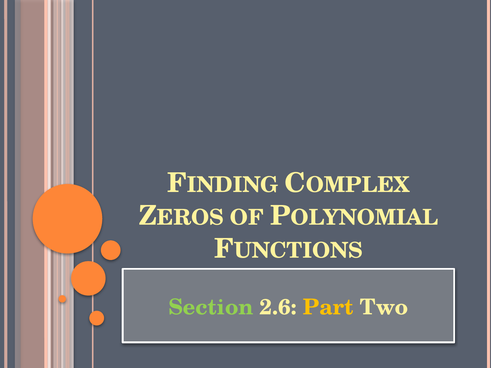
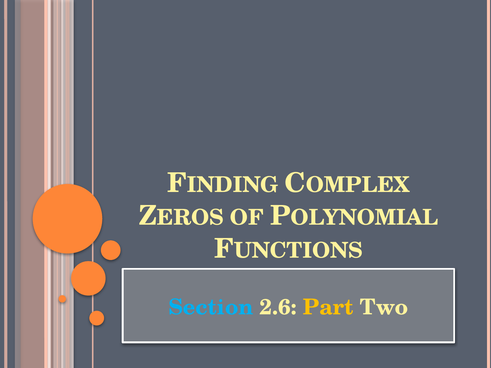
Section colour: light green -> light blue
